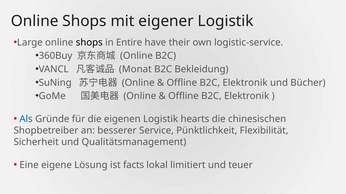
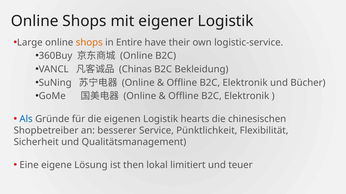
shops at (89, 43) colour: black -> orange
Monat: Monat -> Chinas
facts: facts -> then
